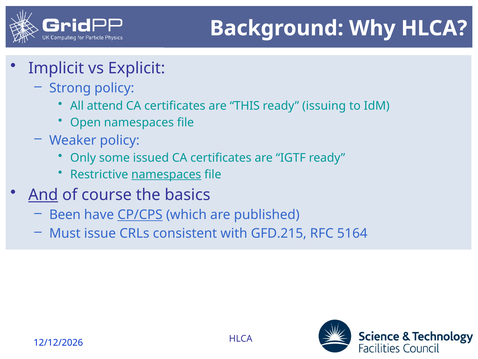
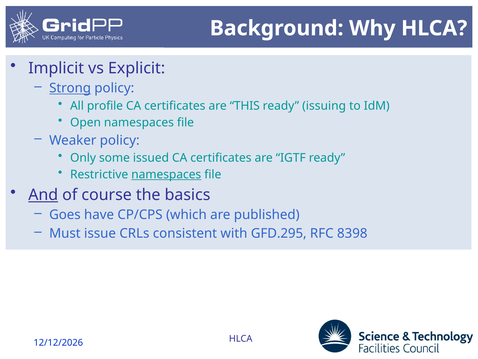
Strong underline: none -> present
attend: attend -> profile
Been: Been -> Goes
CP/CPS underline: present -> none
GFD.215: GFD.215 -> GFD.295
5164: 5164 -> 8398
